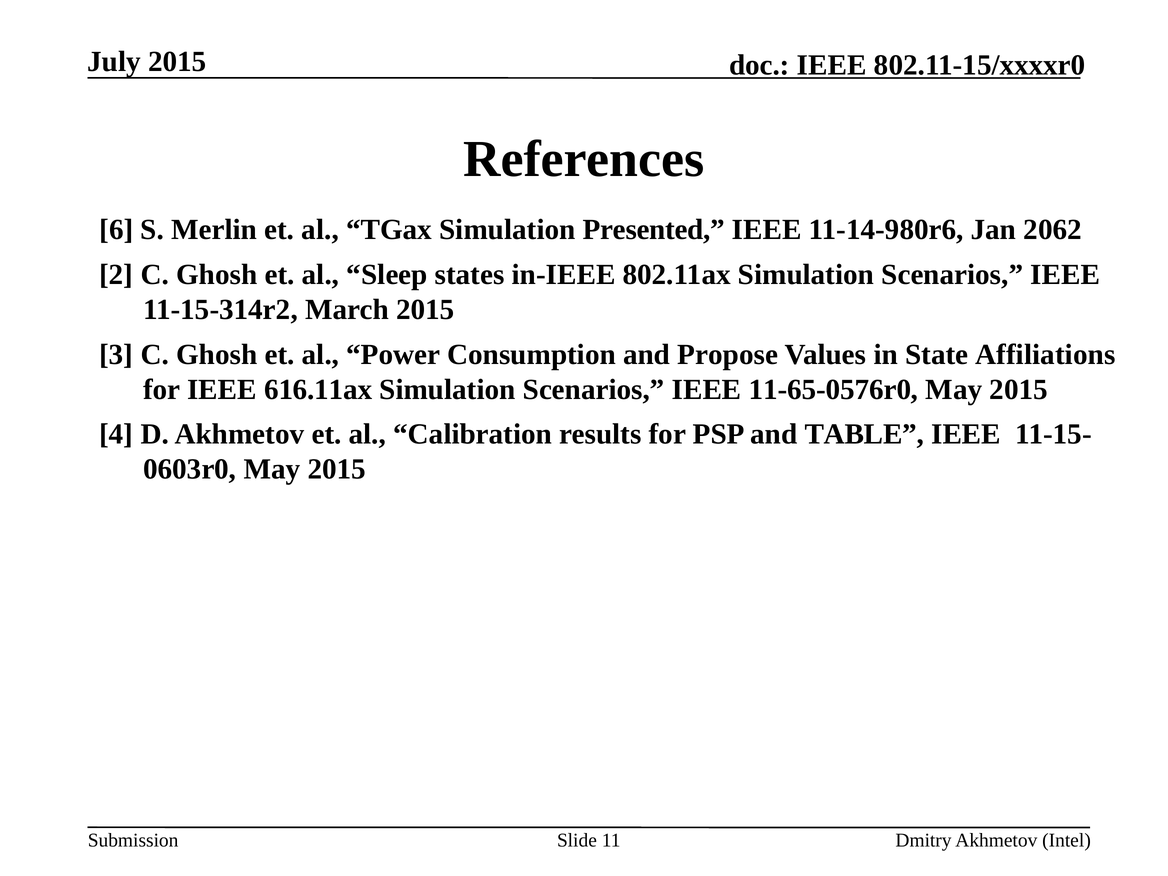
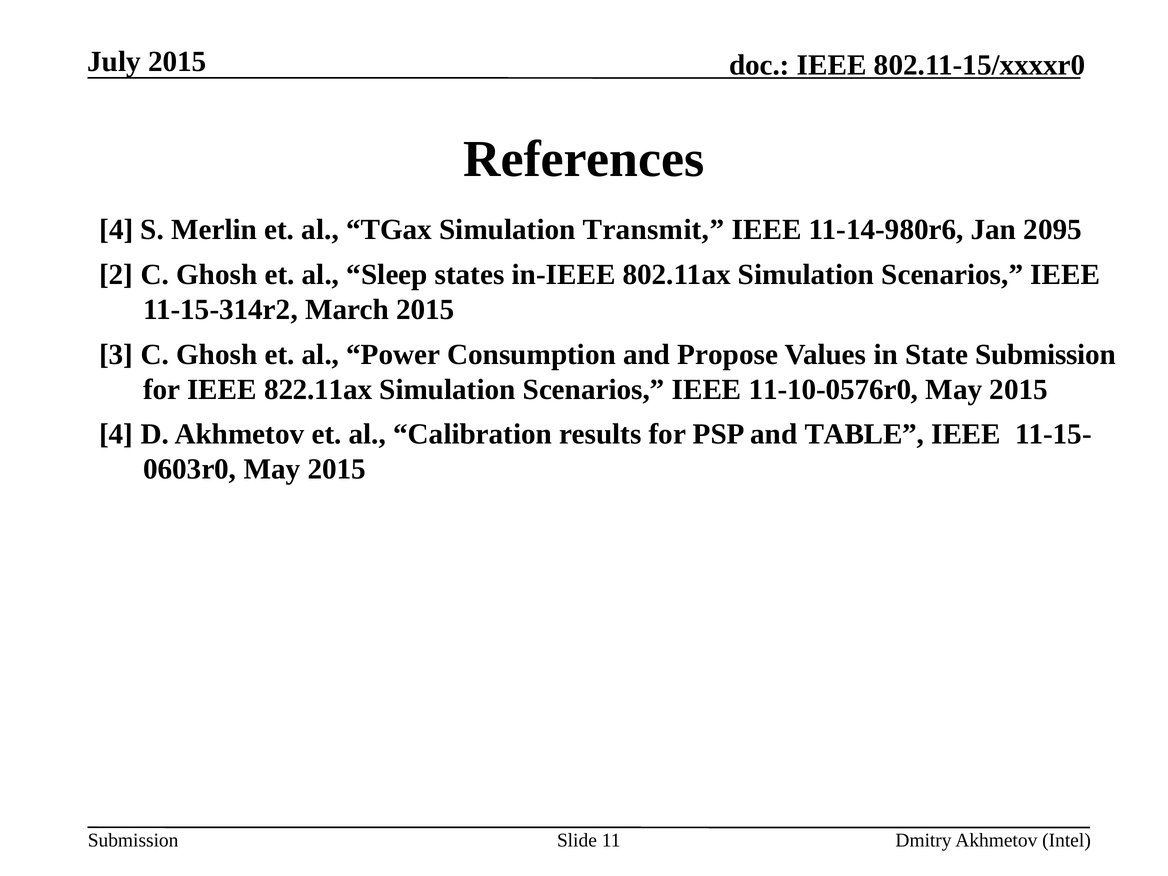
6 at (116, 230): 6 -> 4
Presented: Presented -> Transmit
2062: 2062 -> 2095
State Affiliations: Affiliations -> Submission
616.11ax: 616.11ax -> 822.11ax
11-65-0576r0: 11-65-0576r0 -> 11-10-0576r0
